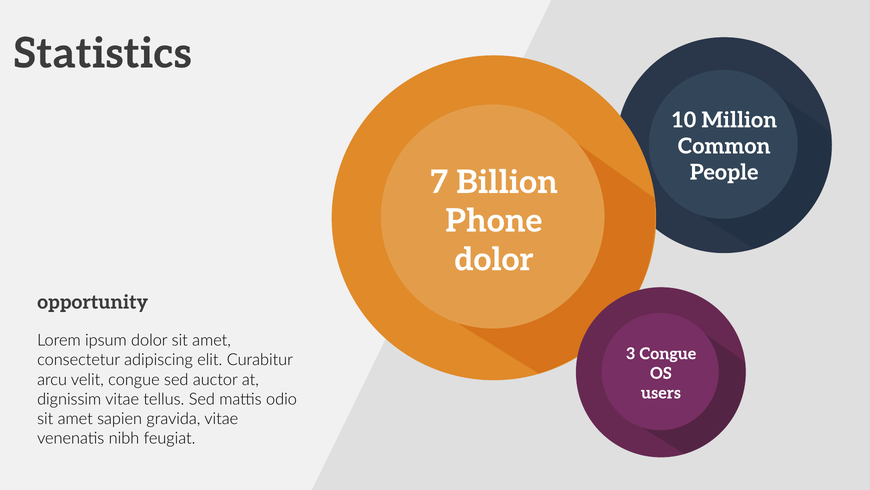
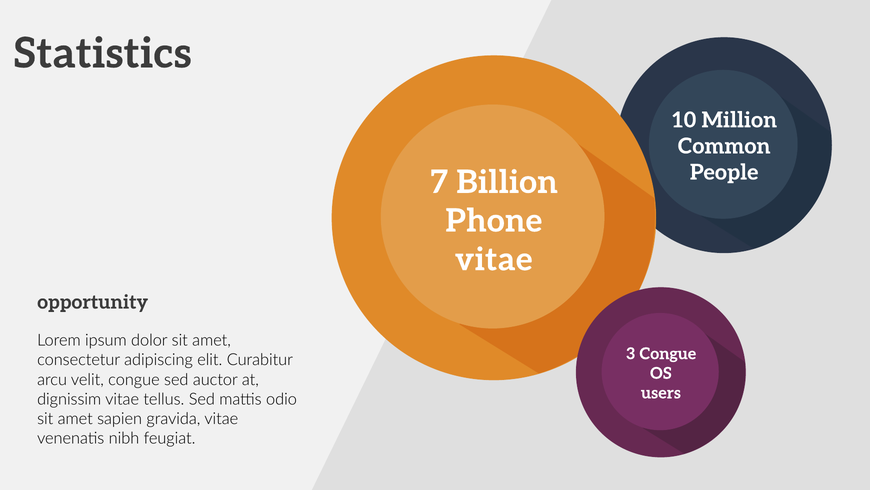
dolor at (494, 259): dolor -> vitae
